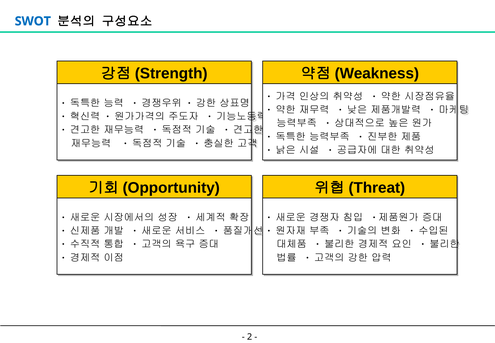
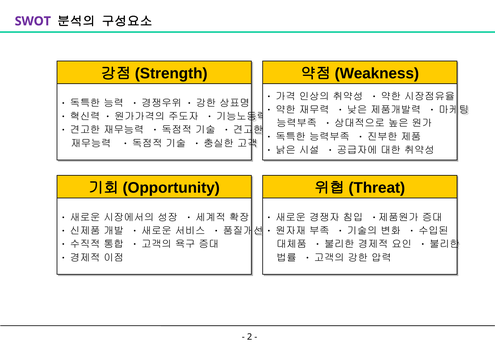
SWOT colour: blue -> purple
